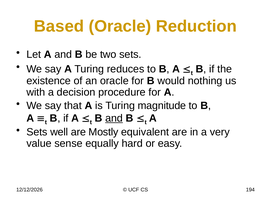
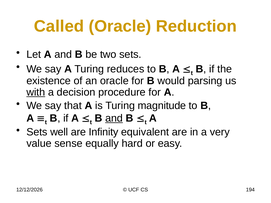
Based: Based -> Called
nothing: nothing -> parsing
with underline: none -> present
Mostly: Mostly -> Infinity
